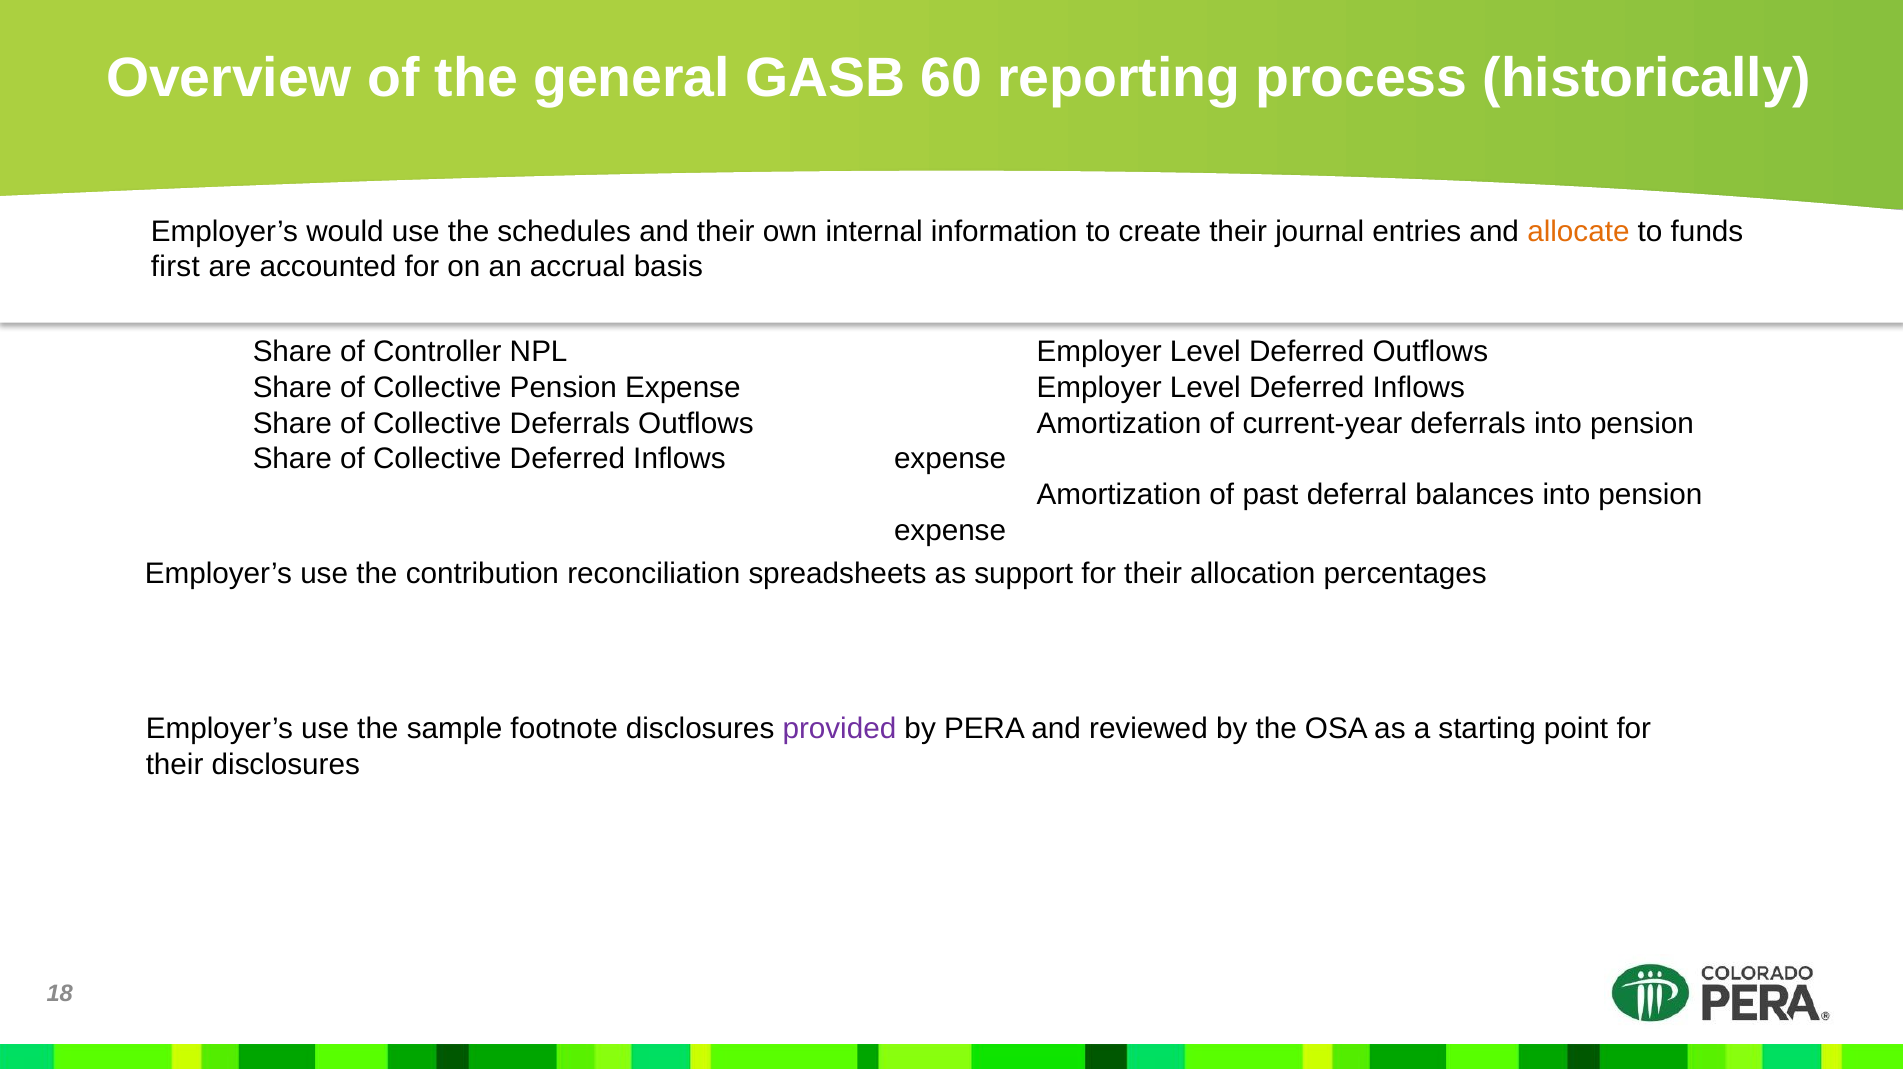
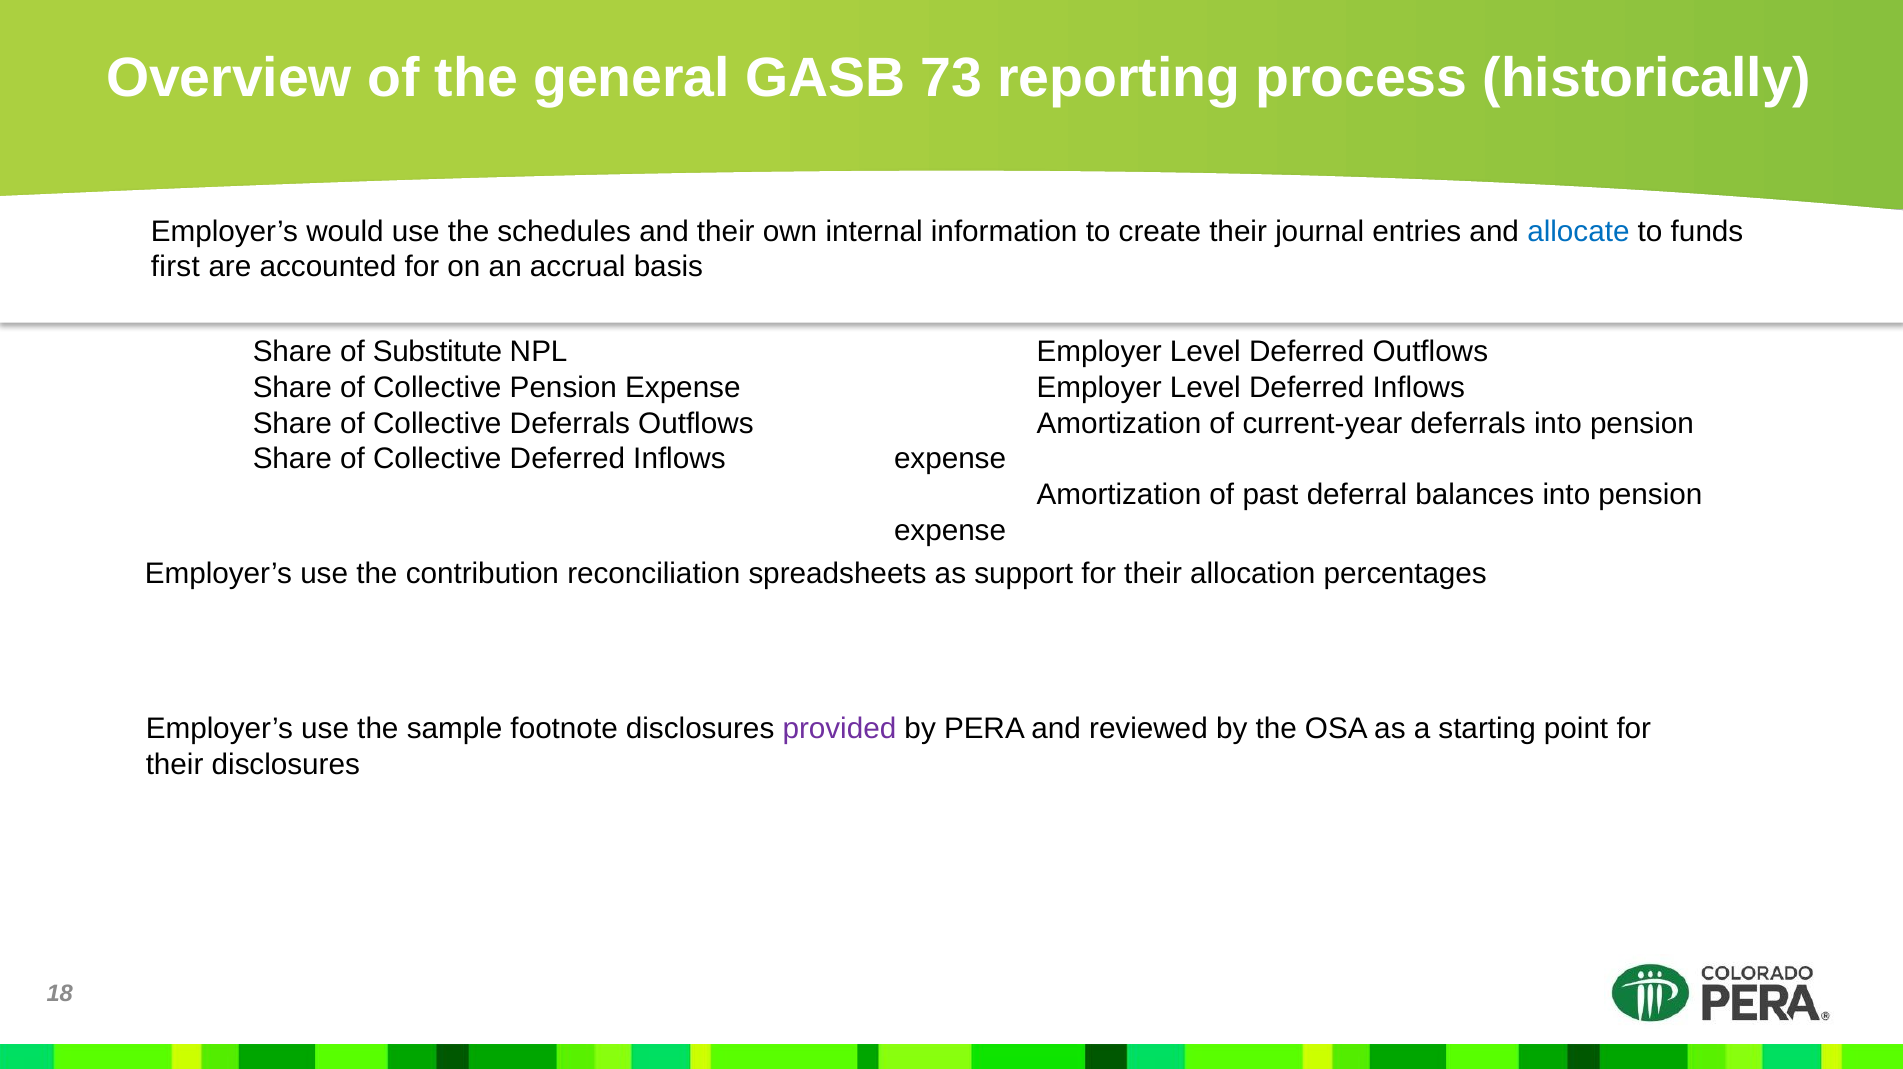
60: 60 -> 73
allocate colour: orange -> blue
Controller: Controller -> Substitute
